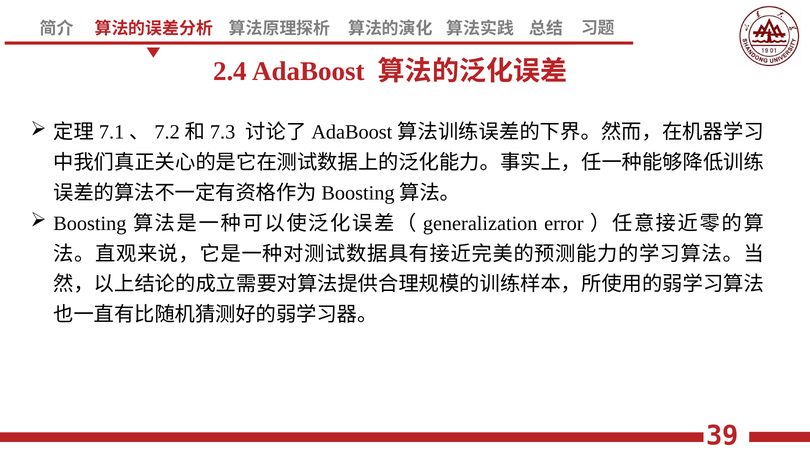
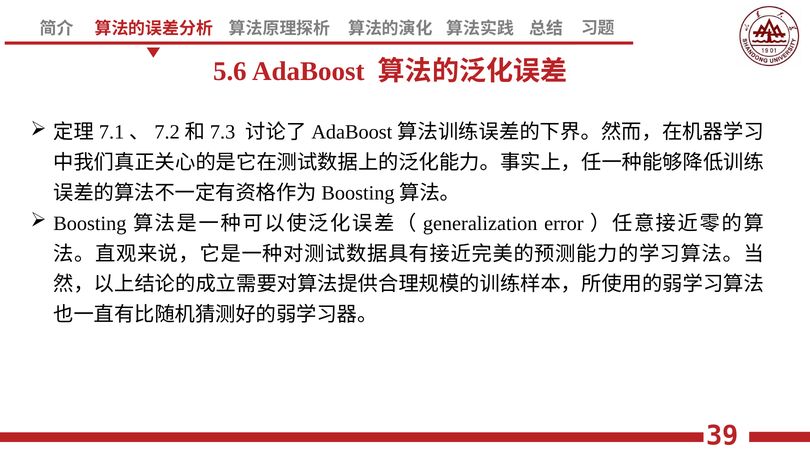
2.4: 2.4 -> 5.6
